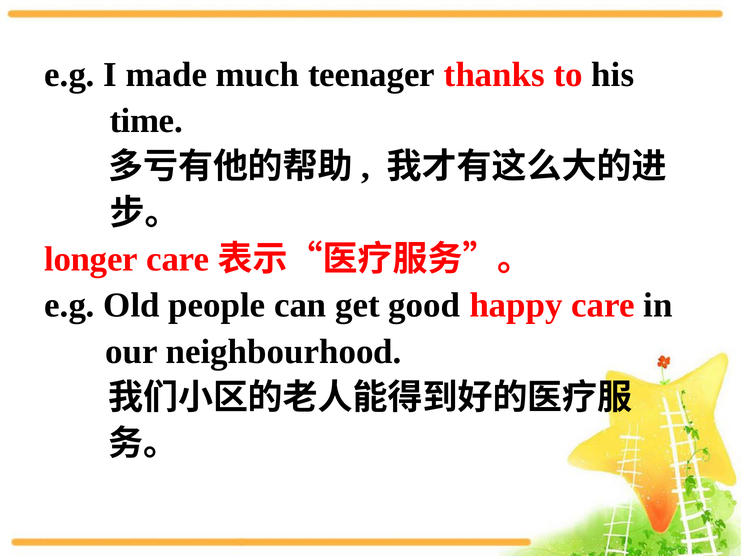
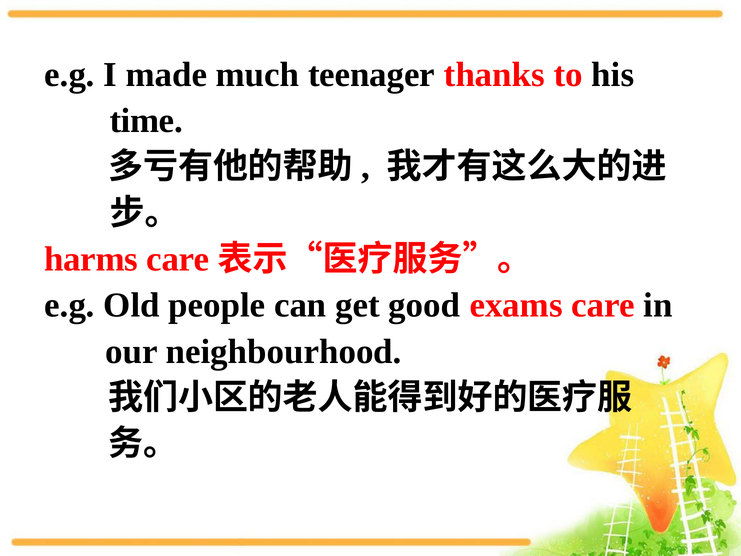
longer: longer -> harms
happy: happy -> exams
